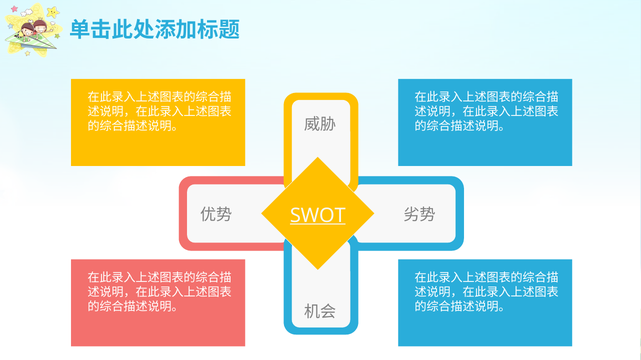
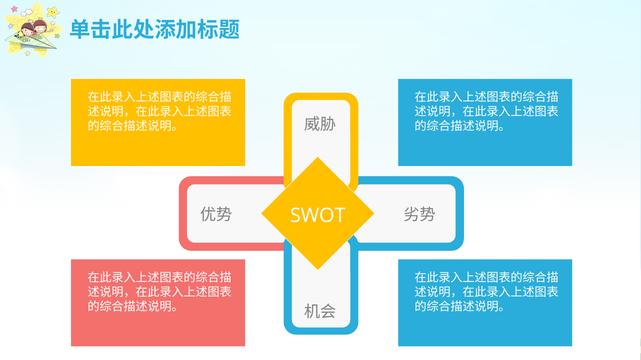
SWOT underline: present -> none
